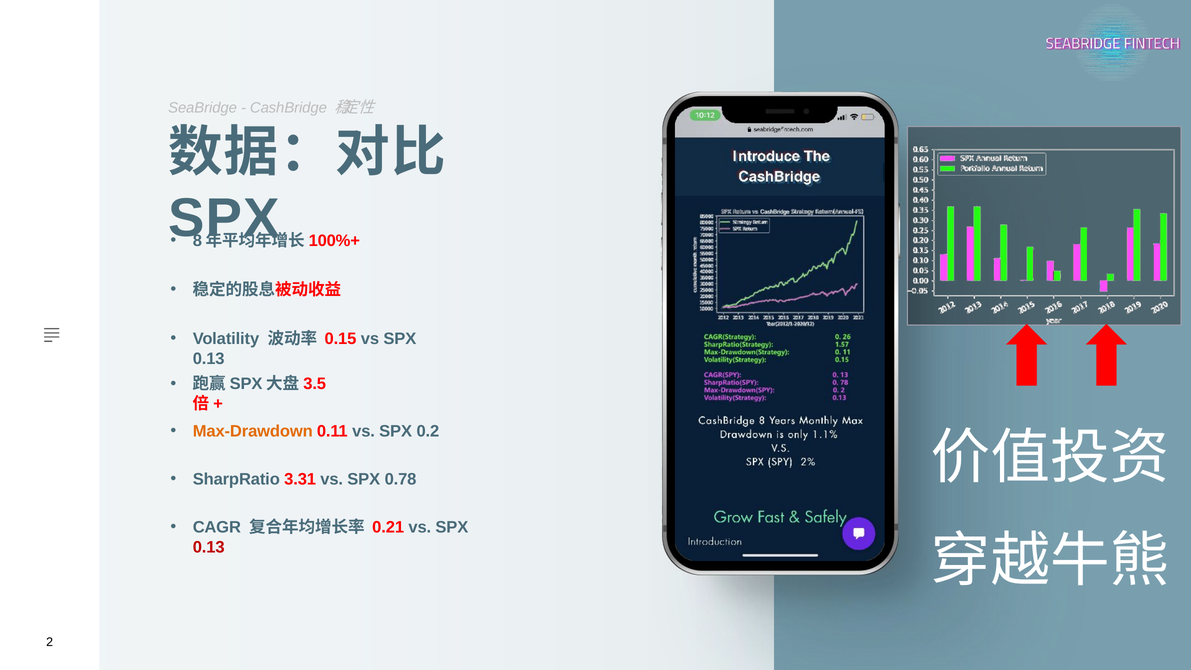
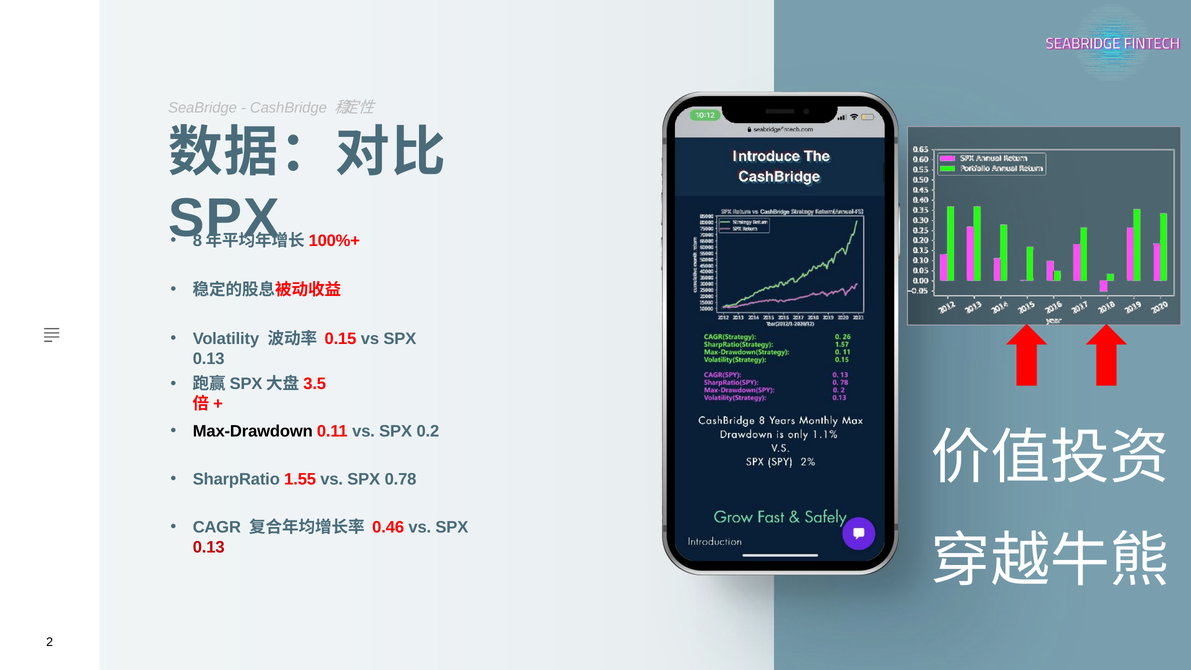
Max-Drawdown colour: orange -> black
3.31: 3.31 -> 1.55
0.21: 0.21 -> 0.46
